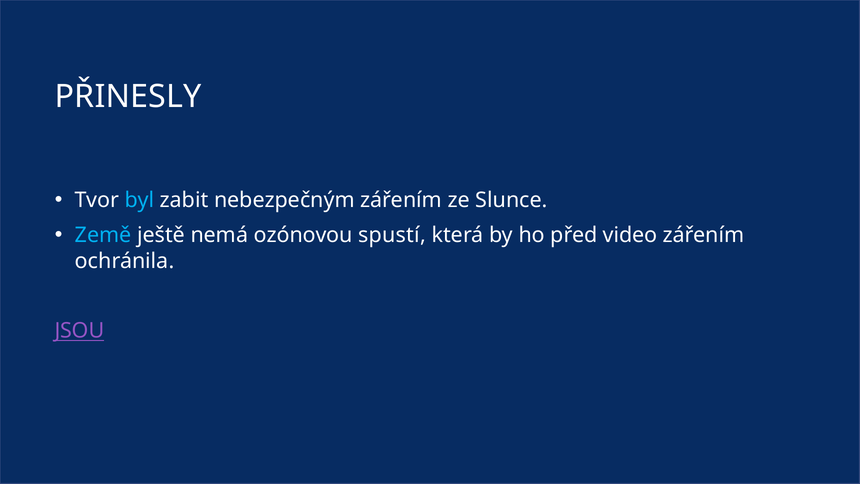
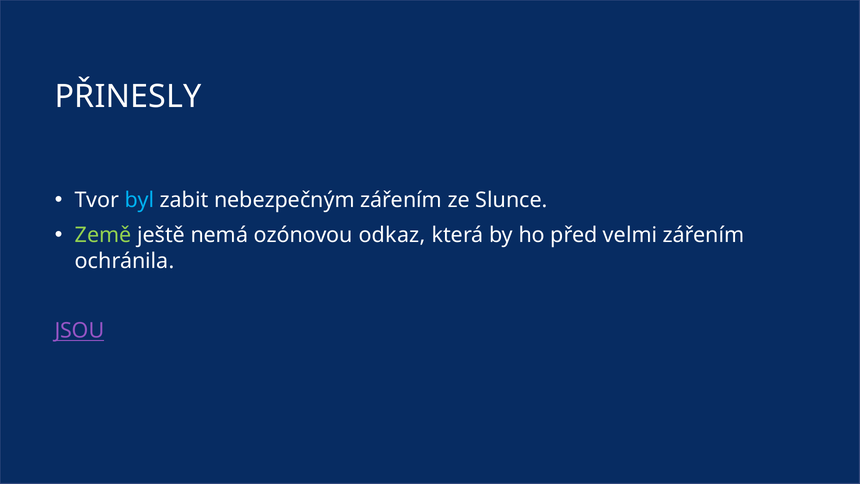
Země colour: light blue -> light green
spustí: spustí -> odkaz
video: video -> velmi
